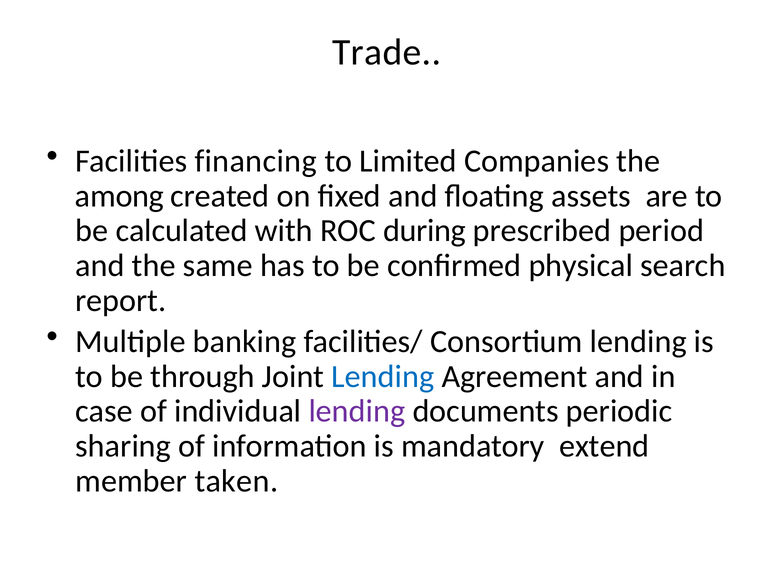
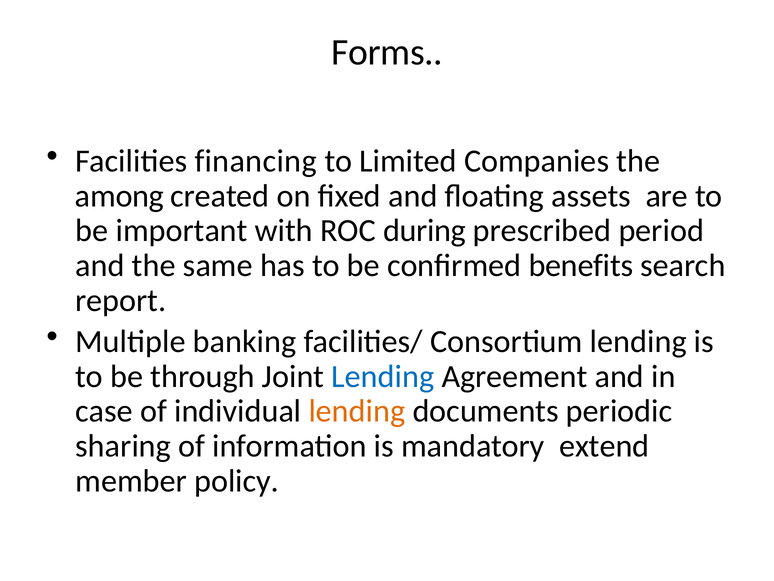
Trade: Trade -> Forms
calculated: calculated -> important
physical: physical -> benefits
lending at (357, 411) colour: purple -> orange
taken: taken -> policy
